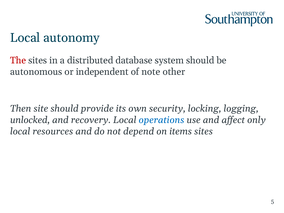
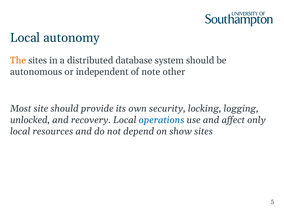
The colour: red -> orange
Then: Then -> Most
items: items -> show
